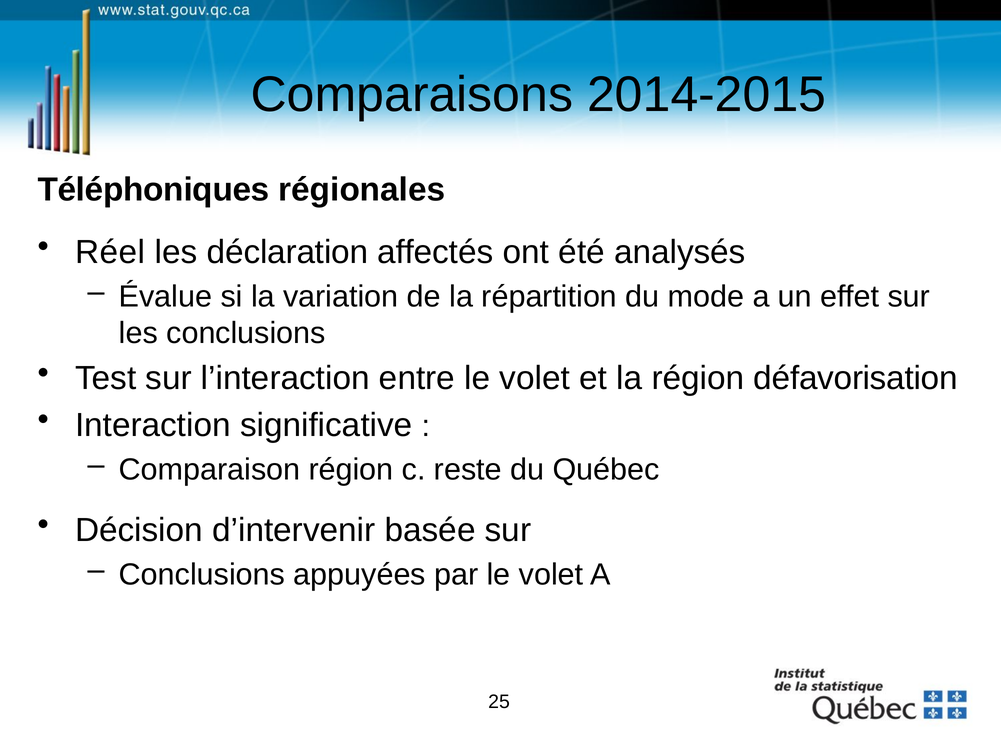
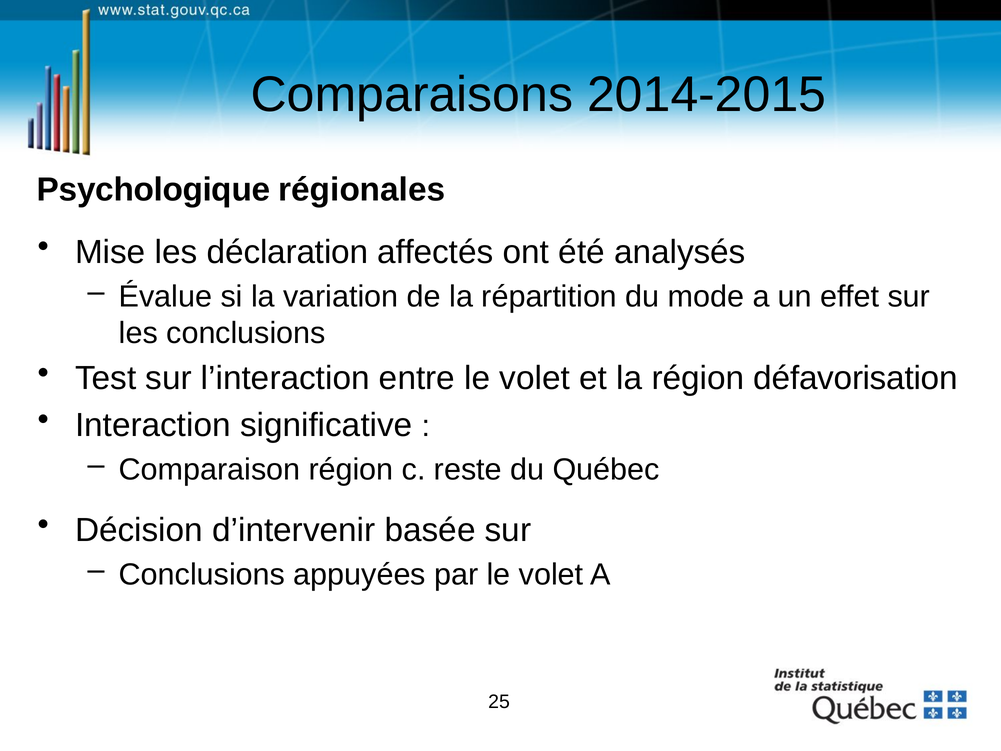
Téléphoniques: Téléphoniques -> Psychologique
Réel: Réel -> Mise
